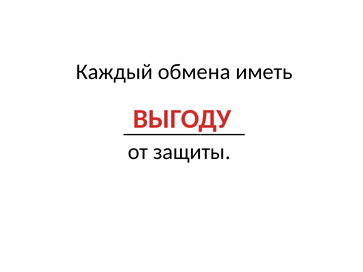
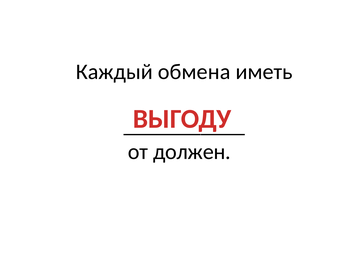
защиты: защиты -> должен
